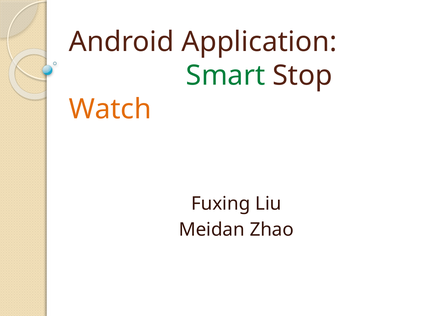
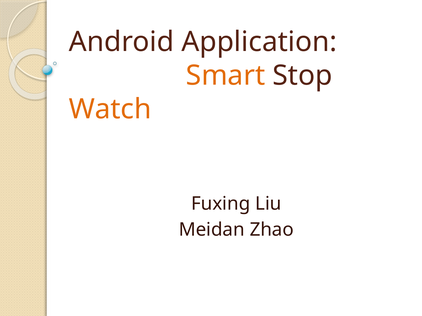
Smart colour: green -> orange
